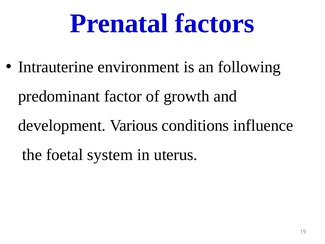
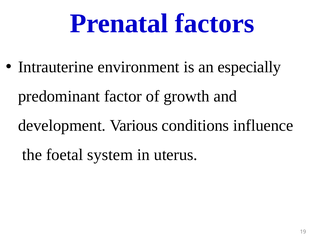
following: following -> especially
